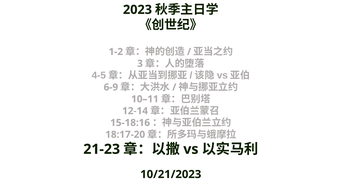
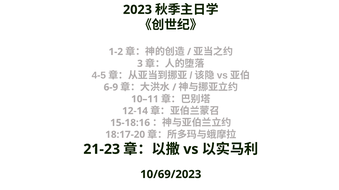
10/21/2023: 10/21/2023 -> 10/69/2023
